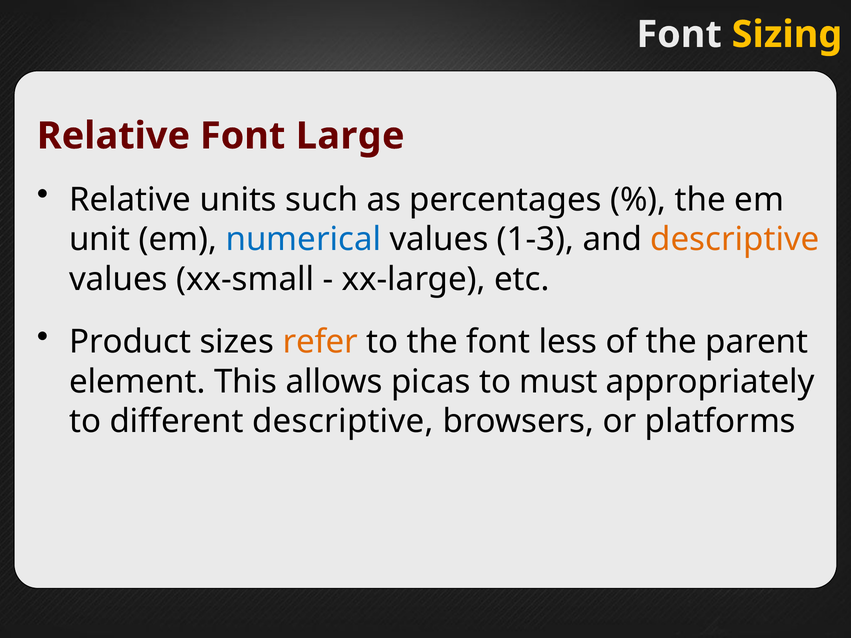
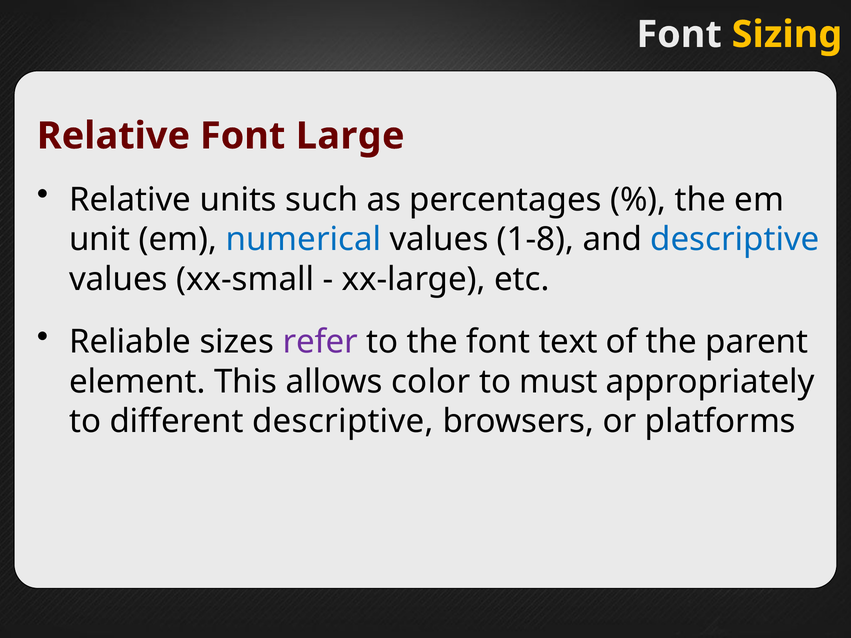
1-3: 1-3 -> 1-8
descriptive at (735, 240) colour: orange -> blue
Product: Product -> Reliable
refer colour: orange -> purple
less: less -> text
picas: picas -> color
